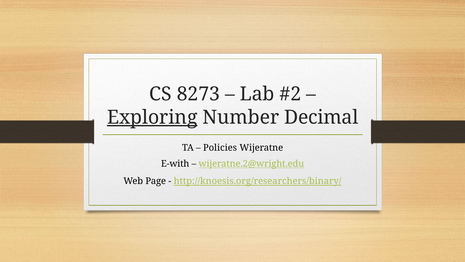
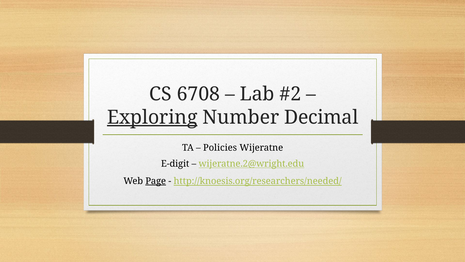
8273: 8273 -> 6708
E-with: E-with -> E-digit
Page underline: none -> present
http://knoesis.org/researchers/binary/: http://knoesis.org/researchers/binary/ -> http://knoesis.org/researchers/needed/
